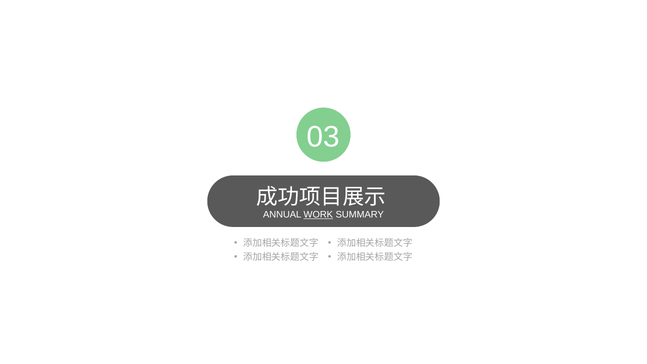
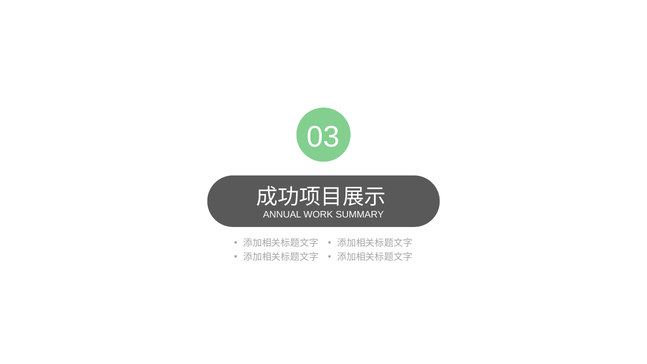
WORK underline: present -> none
